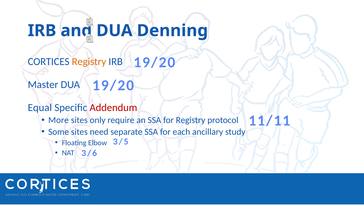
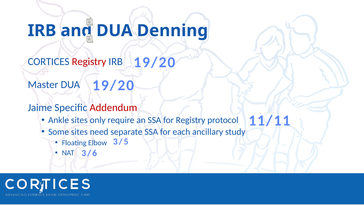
Registry at (89, 62) colour: orange -> red
Equal: Equal -> Jaime
More: More -> Ankle
